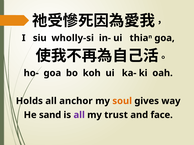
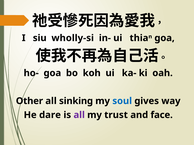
Holds: Holds -> Other
anchor: anchor -> sinking
soul colour: orange -> blue
sand: sand -> dare
